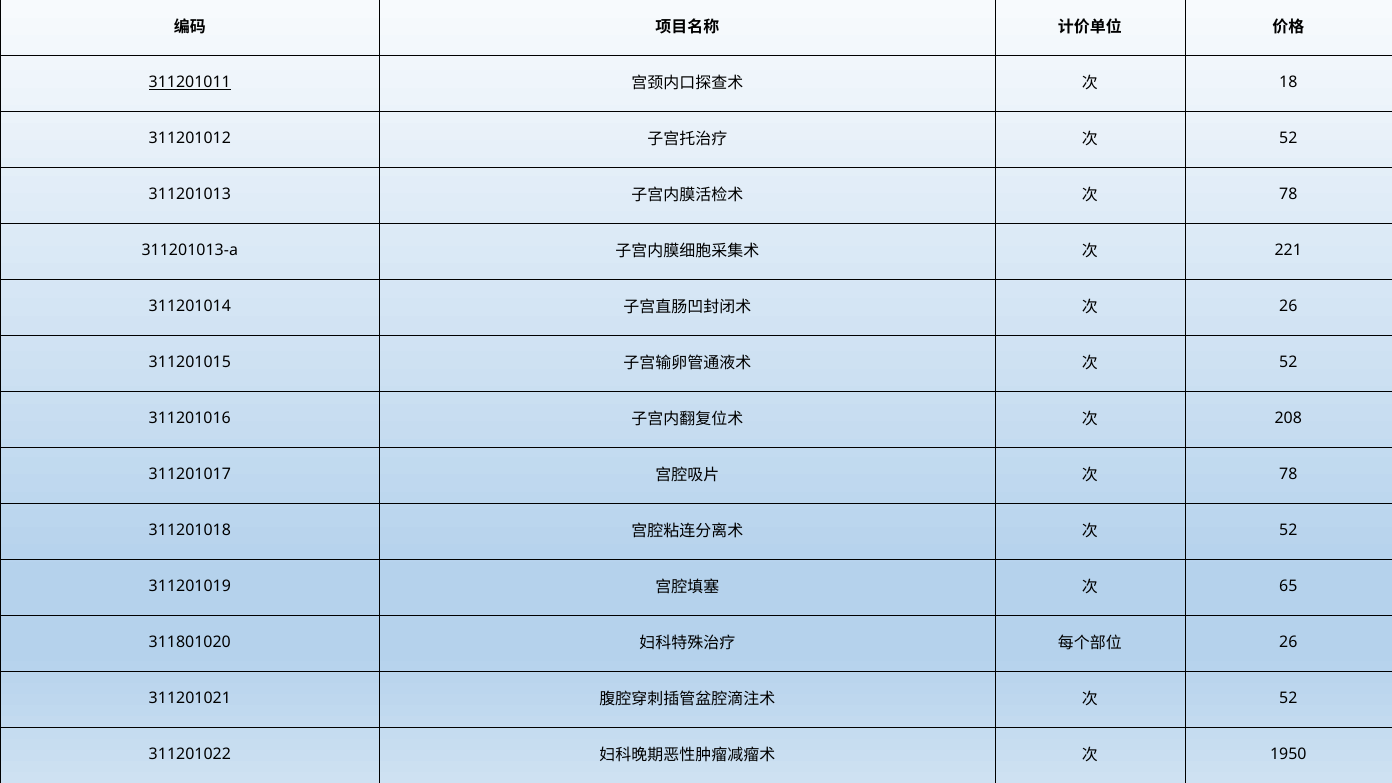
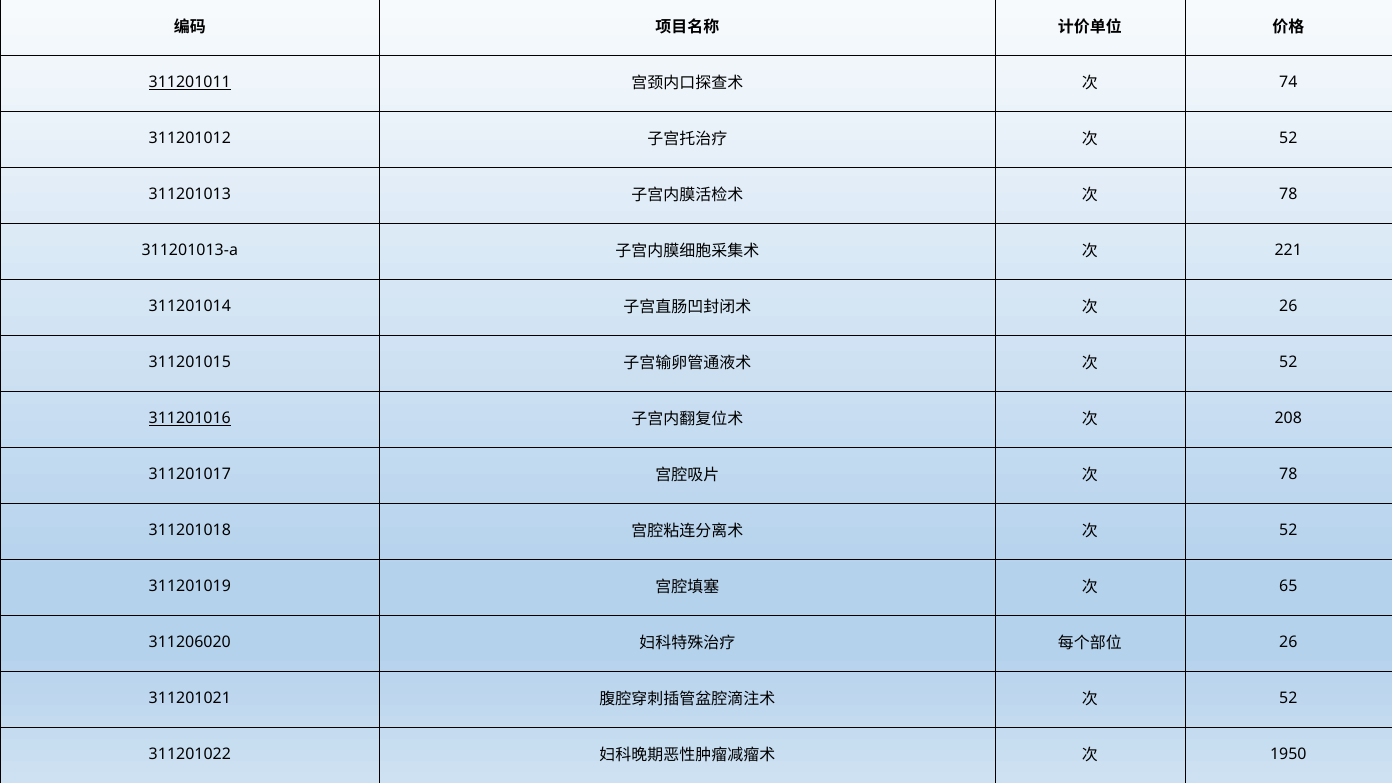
18: 18 -> 74
311201016 underline: none -> present
311801020: 311801020 -> 311206020
